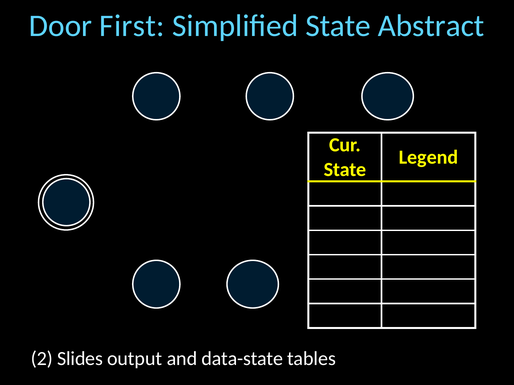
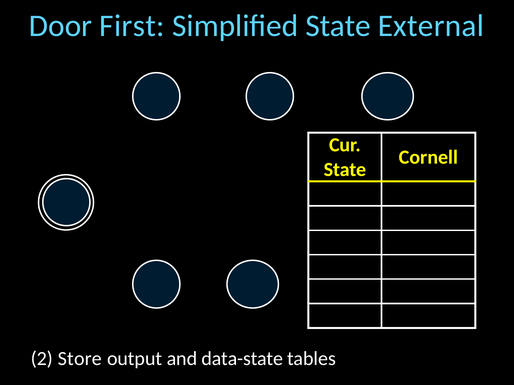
Abstract: Abstract -> External
Legend: Legend -> Cornell
Slides: Slides -> Store
